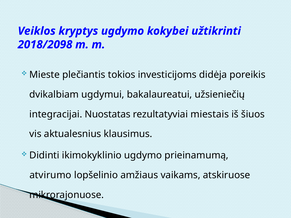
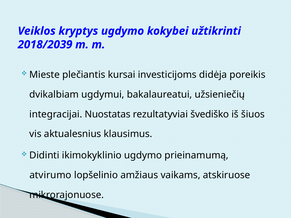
2018/2098: 2018/2098 -> 2018/2039
tokios: tokios -> kursai
miestais: miestais -> švediško
